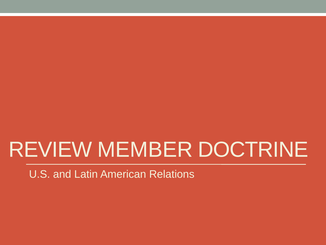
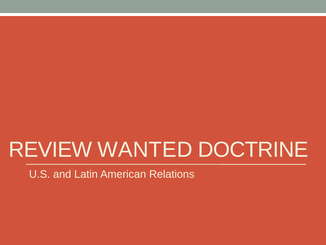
MEMBER: MEMBER -> WANTED
